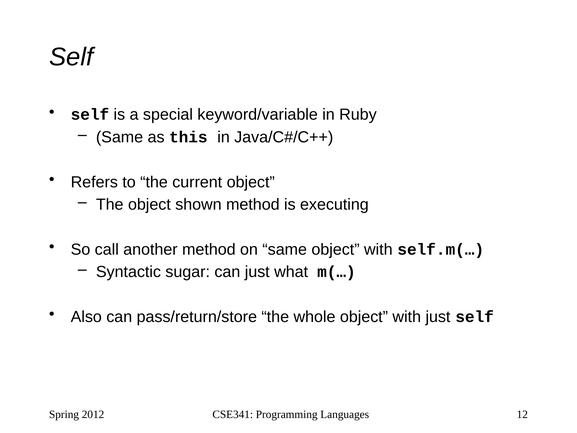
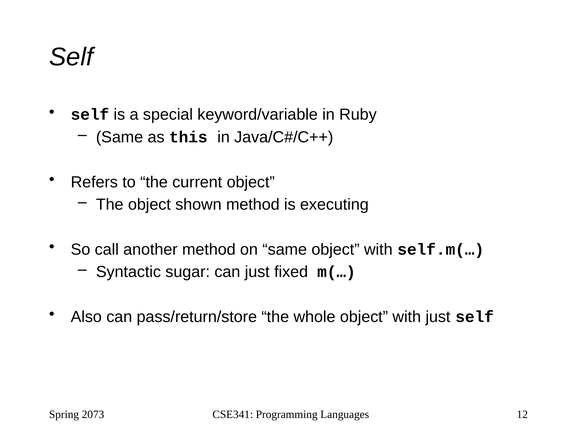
what: what -> fixed
2012: 2012 -> 2073
